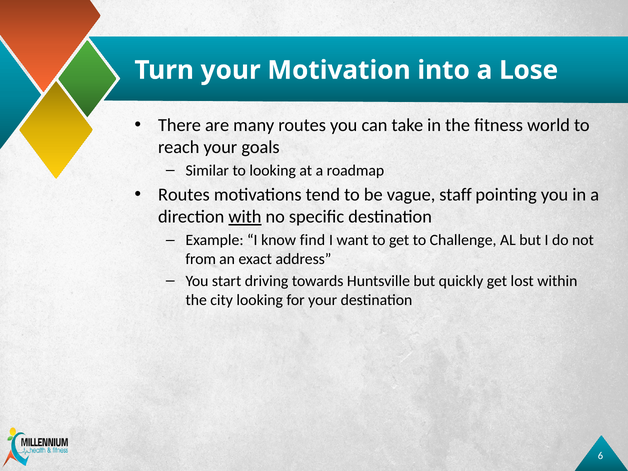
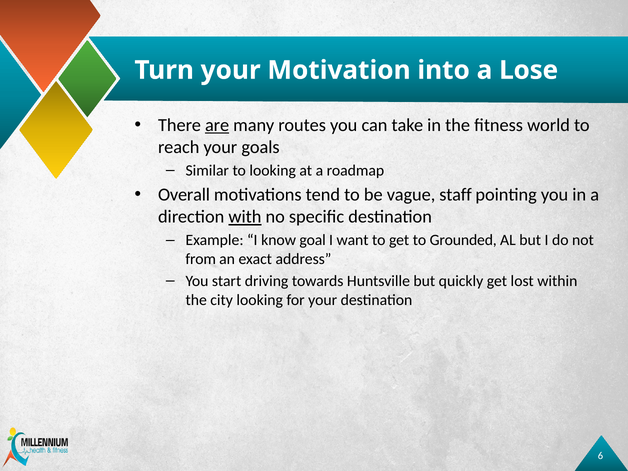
are underline: none -> present
Routes at (184, 195): Routes -> Overall
find: find -> goal
Challenge: Challenge -> Grounded
